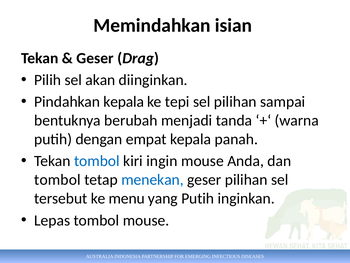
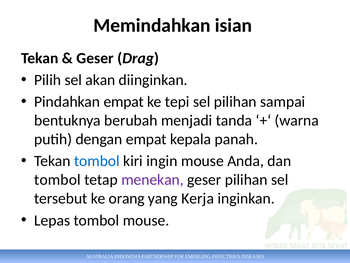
Pindahkan kepala: kepala -> empat
menekan colour: blue -> purple
menu: menu -> orang
yang Putih: Putih -> Kerja
